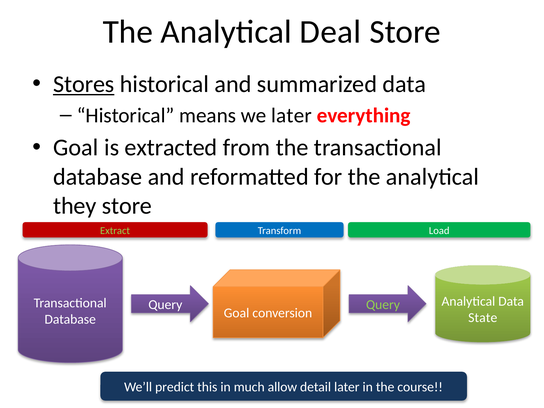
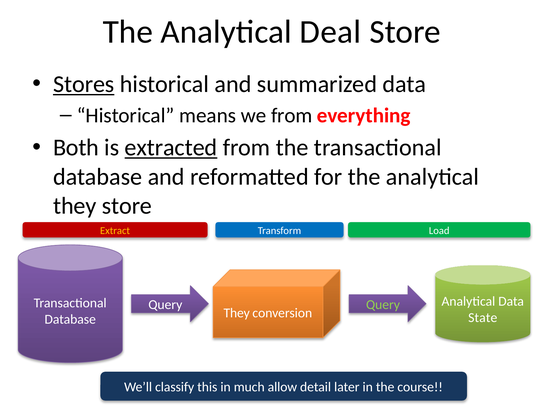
we later: later -> from
Goal at (76, 148): Goal -> Both
extracted underline: none -> present
Extract colour: light green -> yellow
Goal at (237, 313): Goal -> They
predict: predict -> classify
